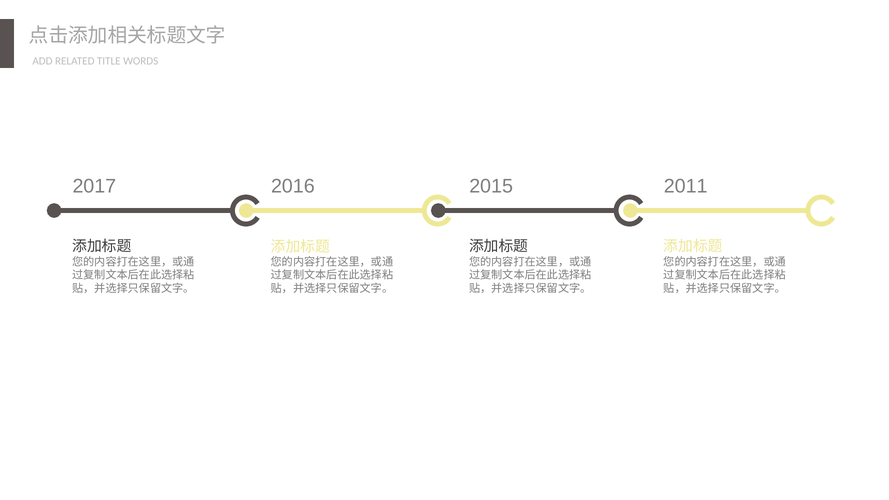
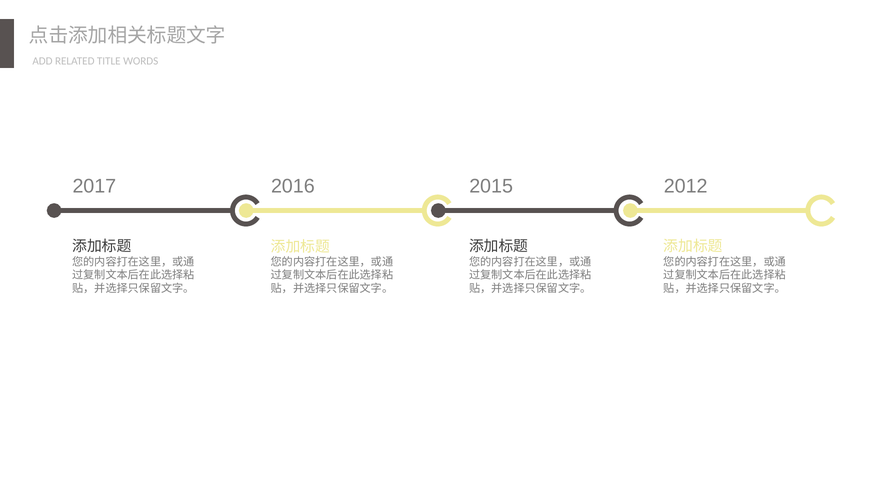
2011: 2011 -> 2012
